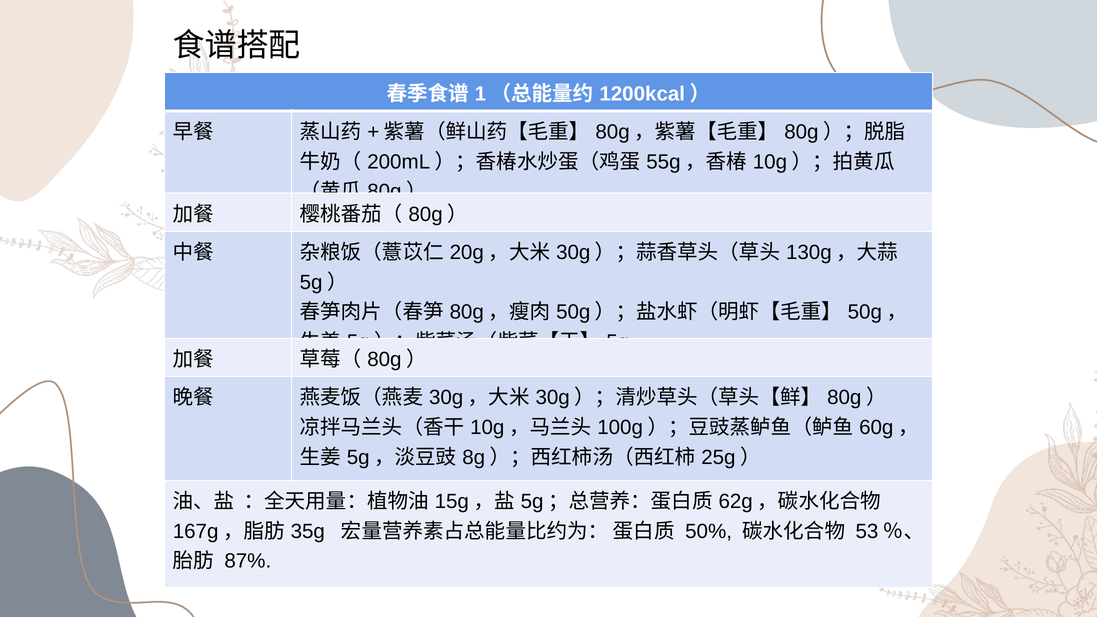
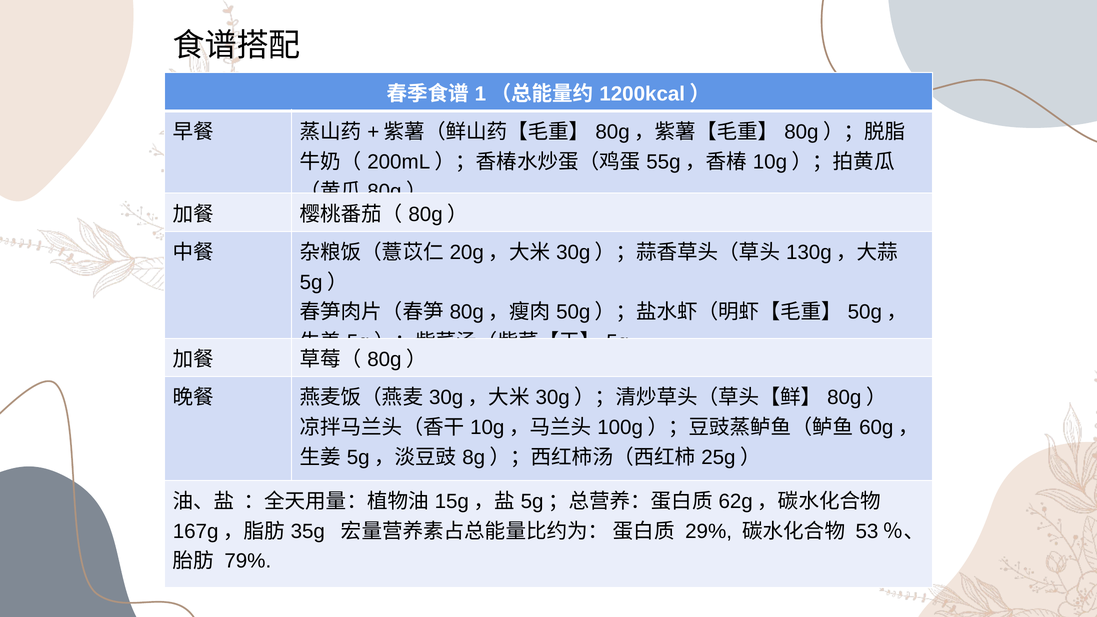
50%: 50% -> 29%
87%: 87% -> 79%
